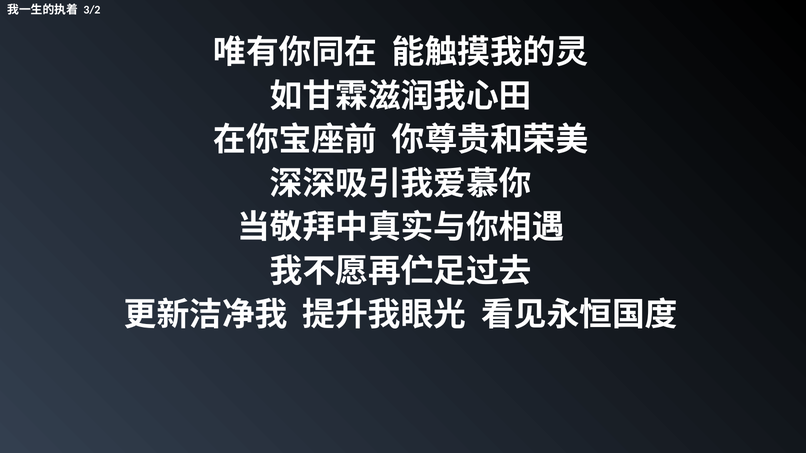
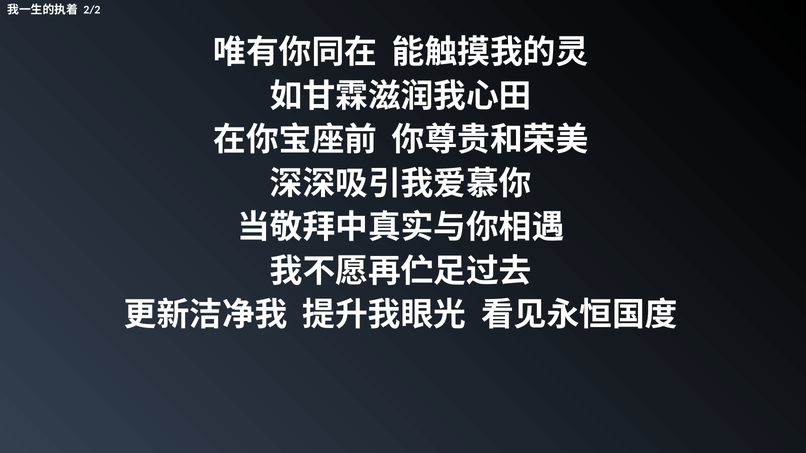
3/2: 3/2 -> 2/2
